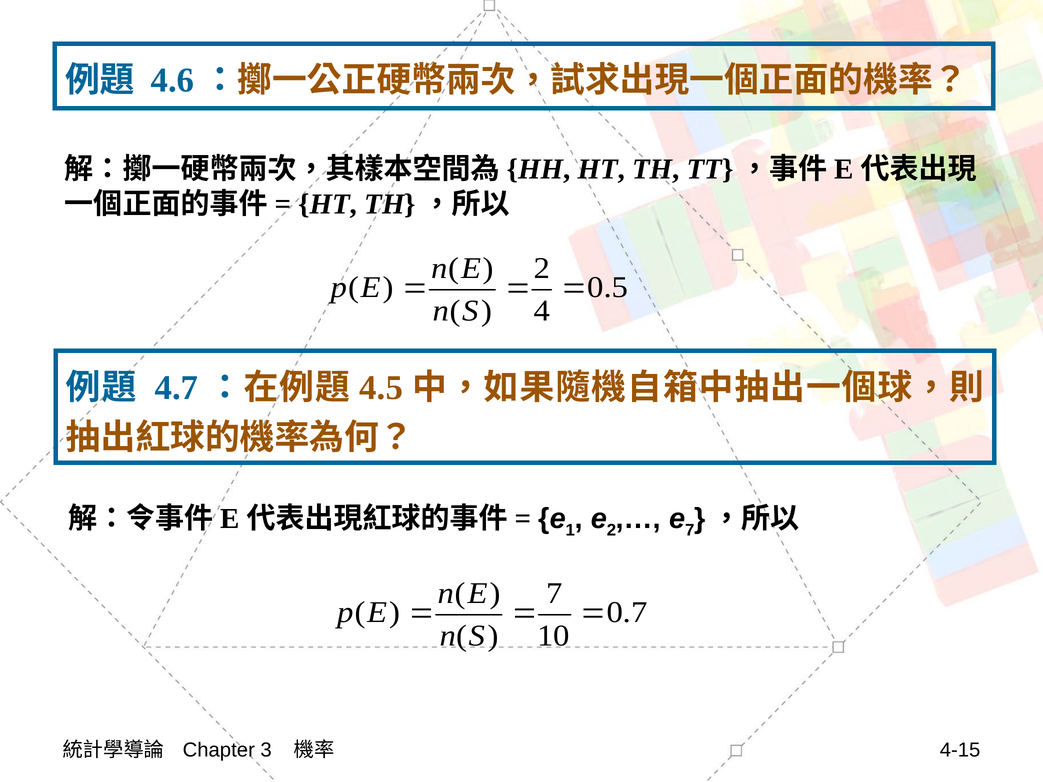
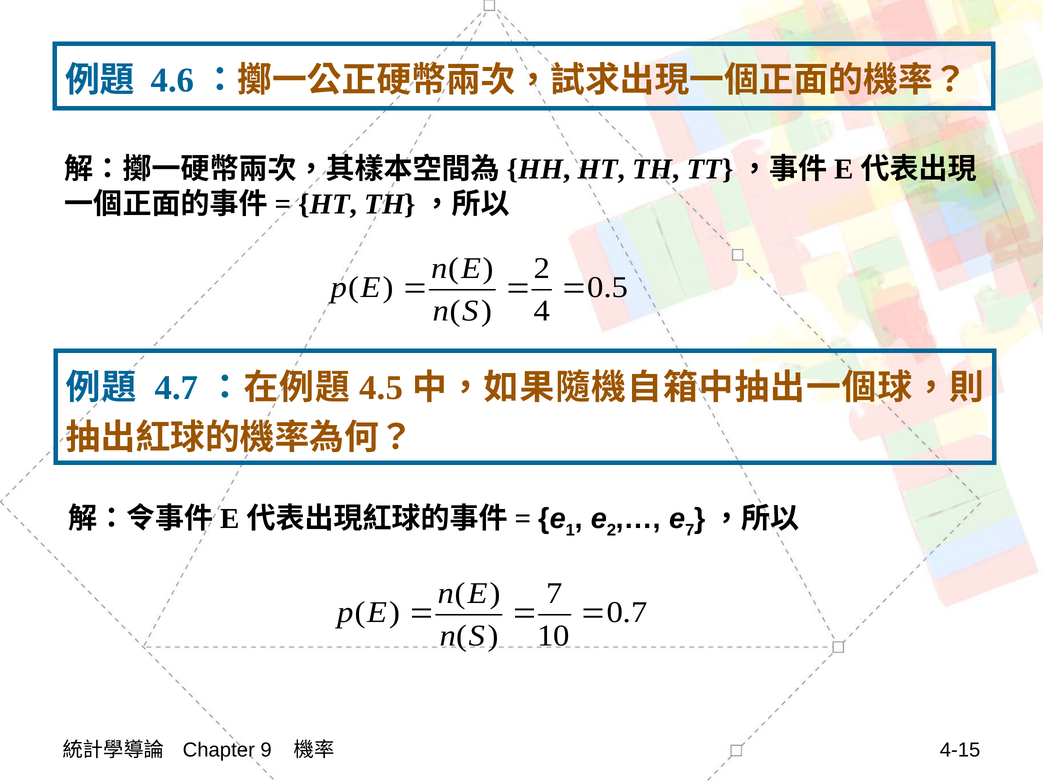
3: 3 -> 9
